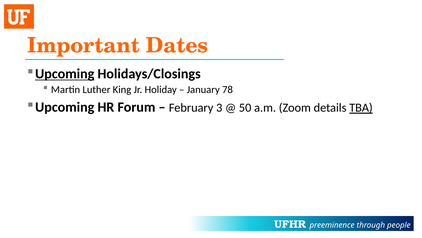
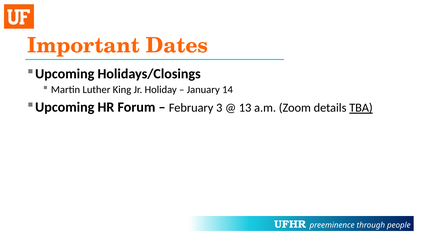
Upcoming at (65, 74) underline: present -> none
78: 78 -> 14
50: 50 -> 13
